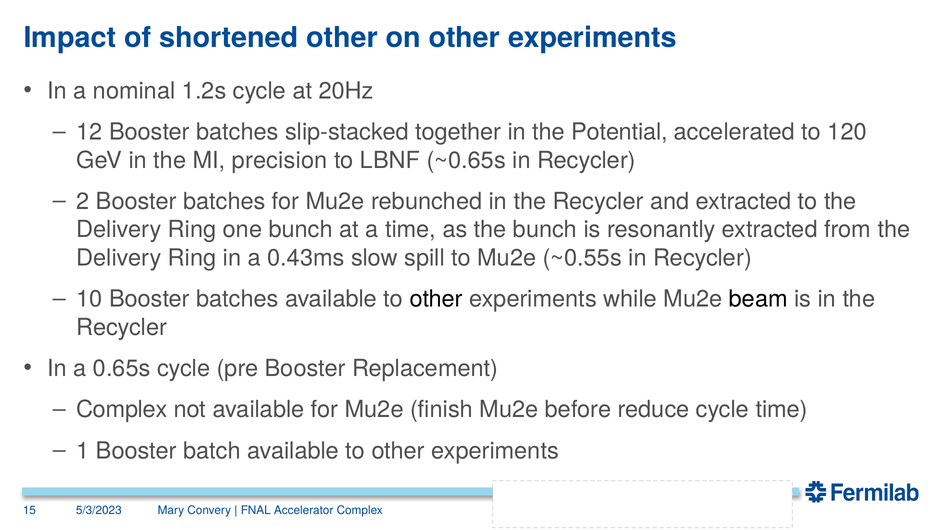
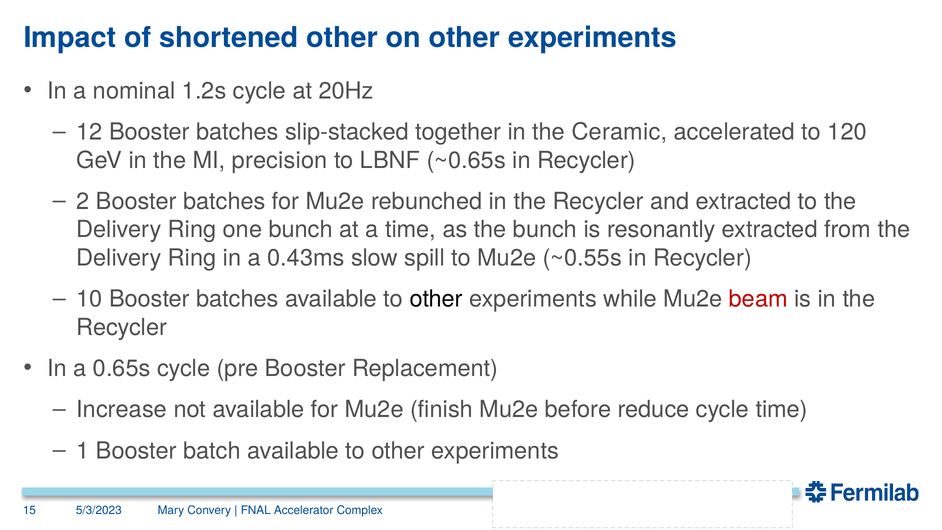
Potential: Potential -> Ceramic
beam colour: black -> red
Complex at (122, 410): Complex -> Increase
